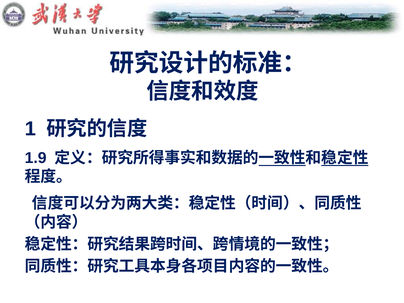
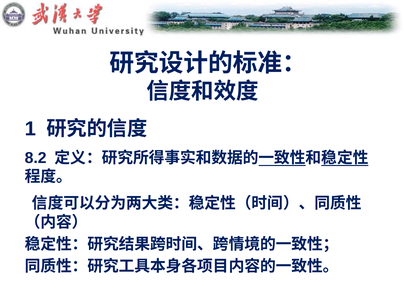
1.9: 1.9 -> 8.2
